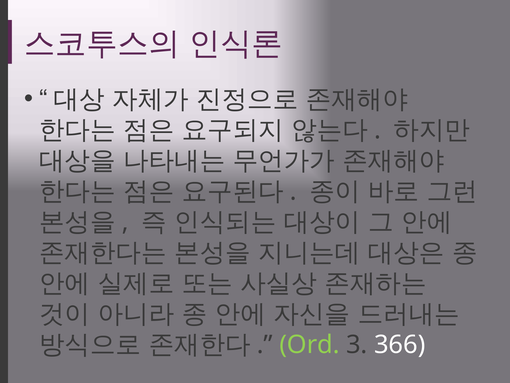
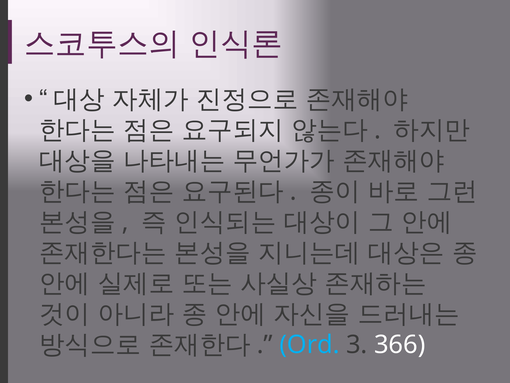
Ord colour: light green -> light blue
